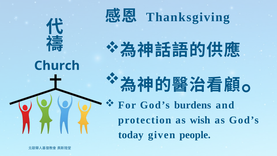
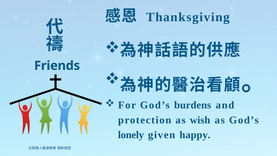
Church: Church -> Friends
today: today -> lonely
people: people -> happy
